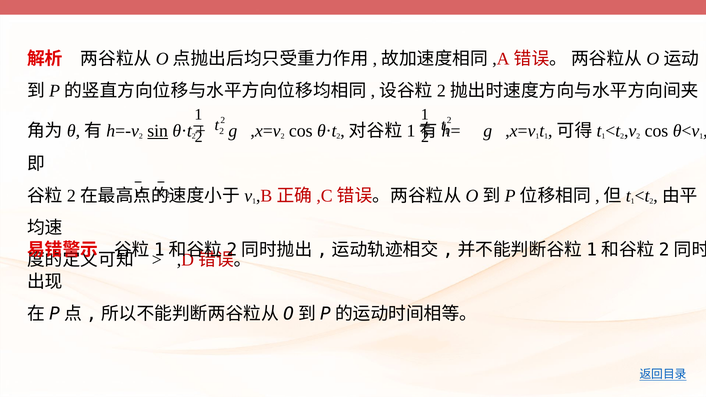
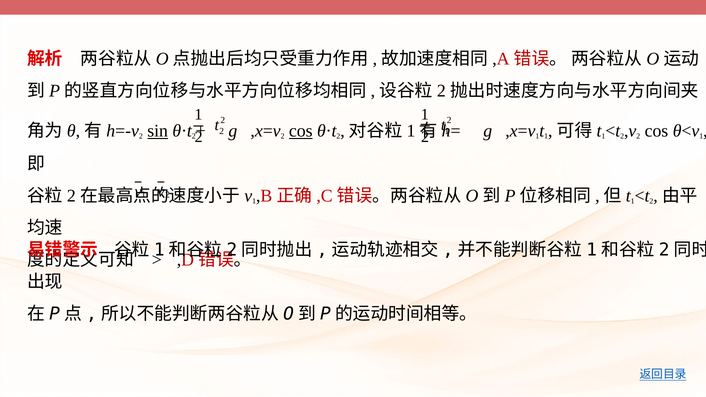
cos at (301, 131) underline: none -> present
